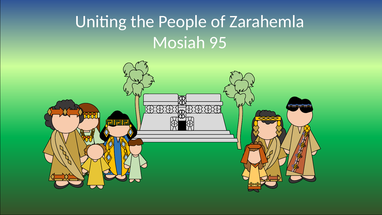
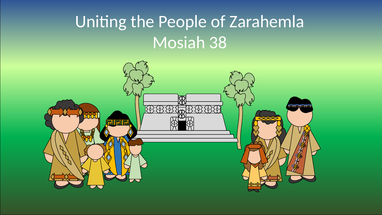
95: 95 -> 38
